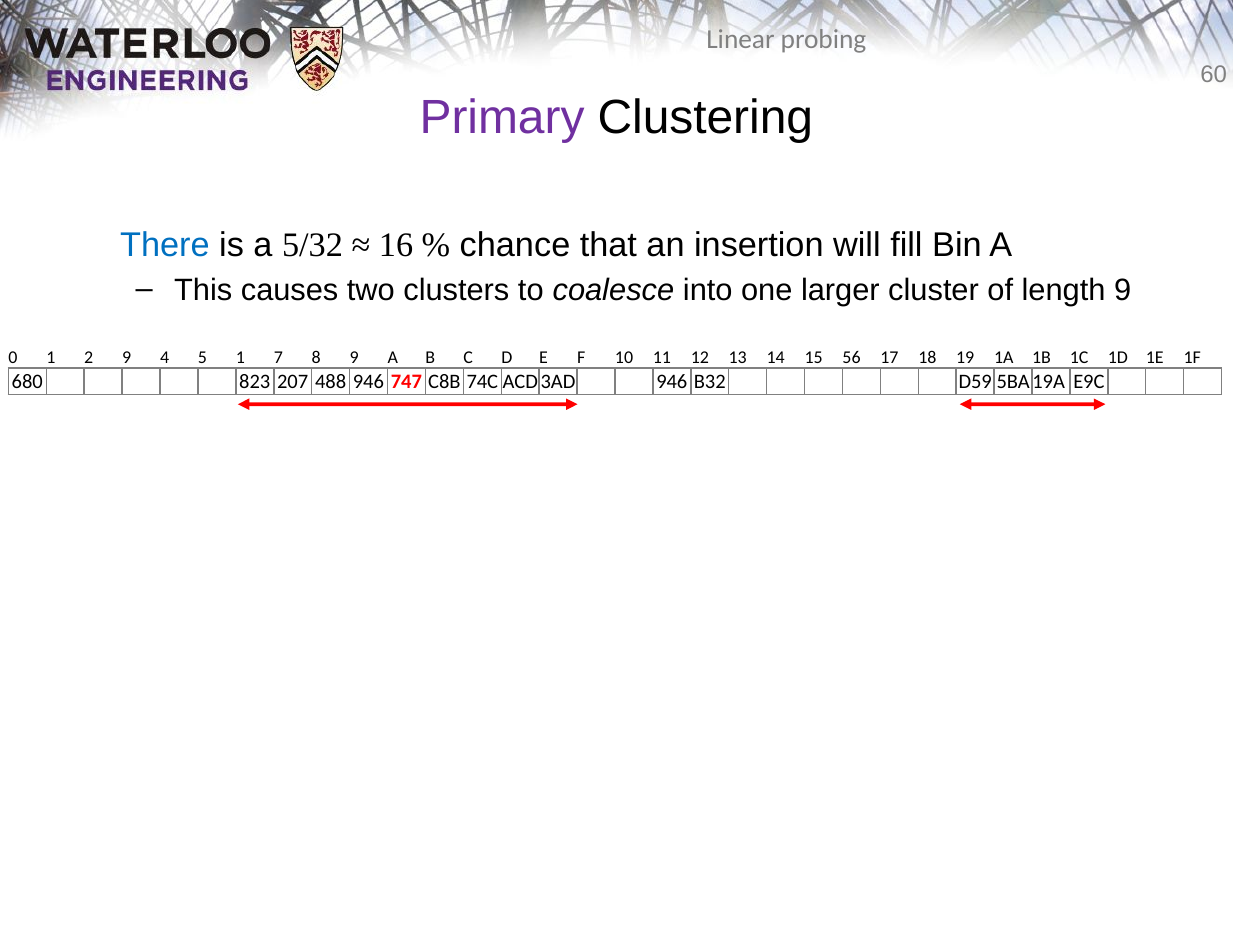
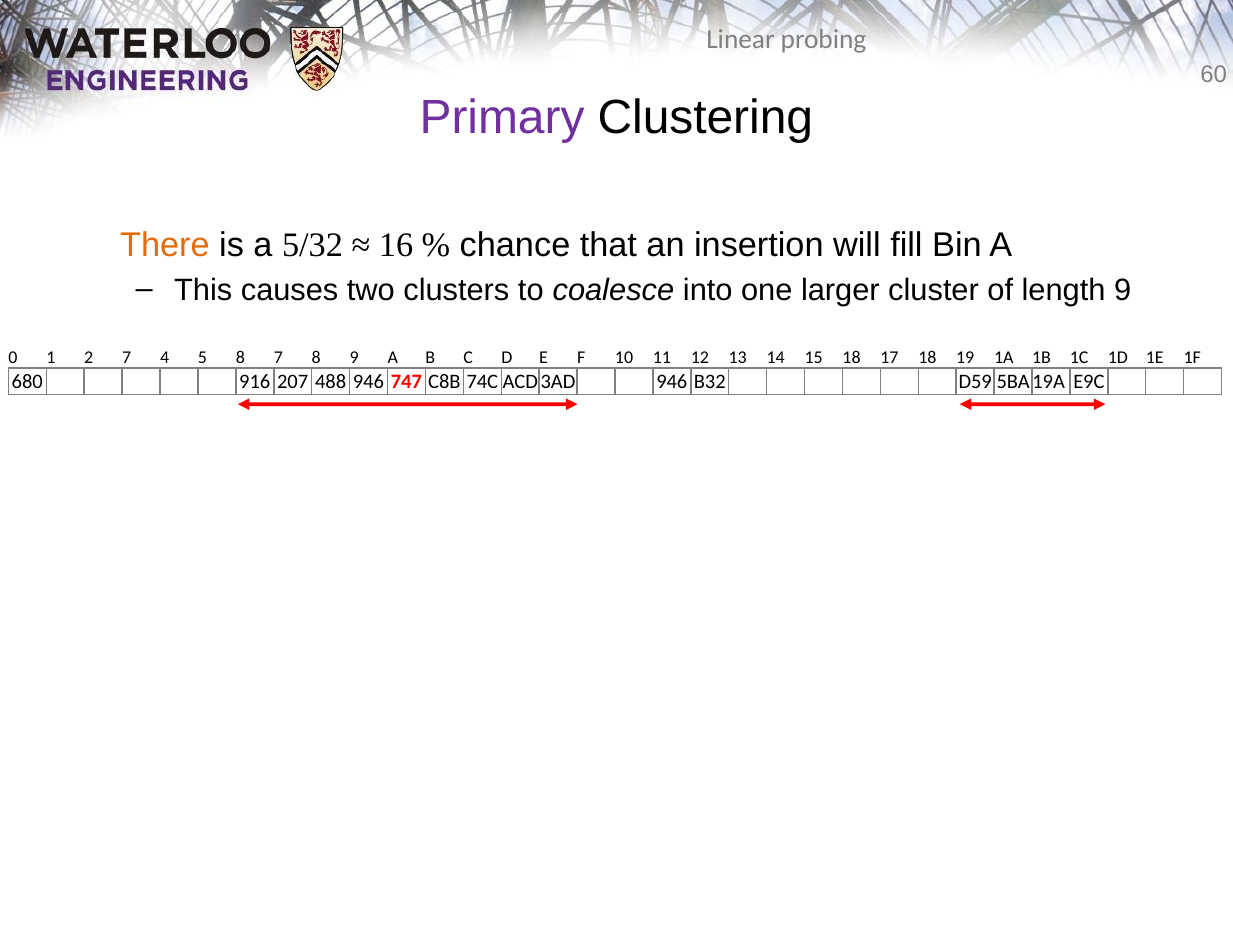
There colour: blue -> orange
2 9: 9 -> 7
5 1: 1 -> 8
15 56: 56 -> 18
823: 823 -> 916
